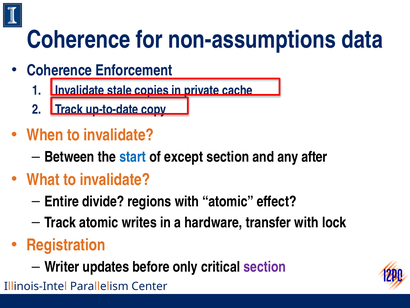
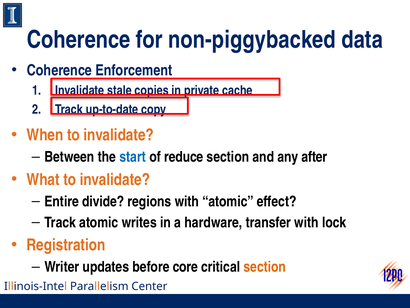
non-assumptions: non-assumptions -> non-piggybacked
except: except -> reduce
only: only -> core
section at (265, 267) colour: purple -> orange
